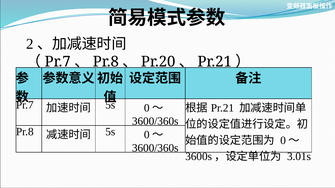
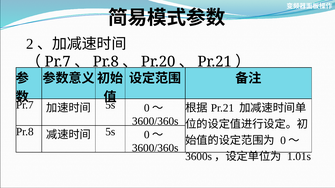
3.01s: 3.01s -> 1.01s
